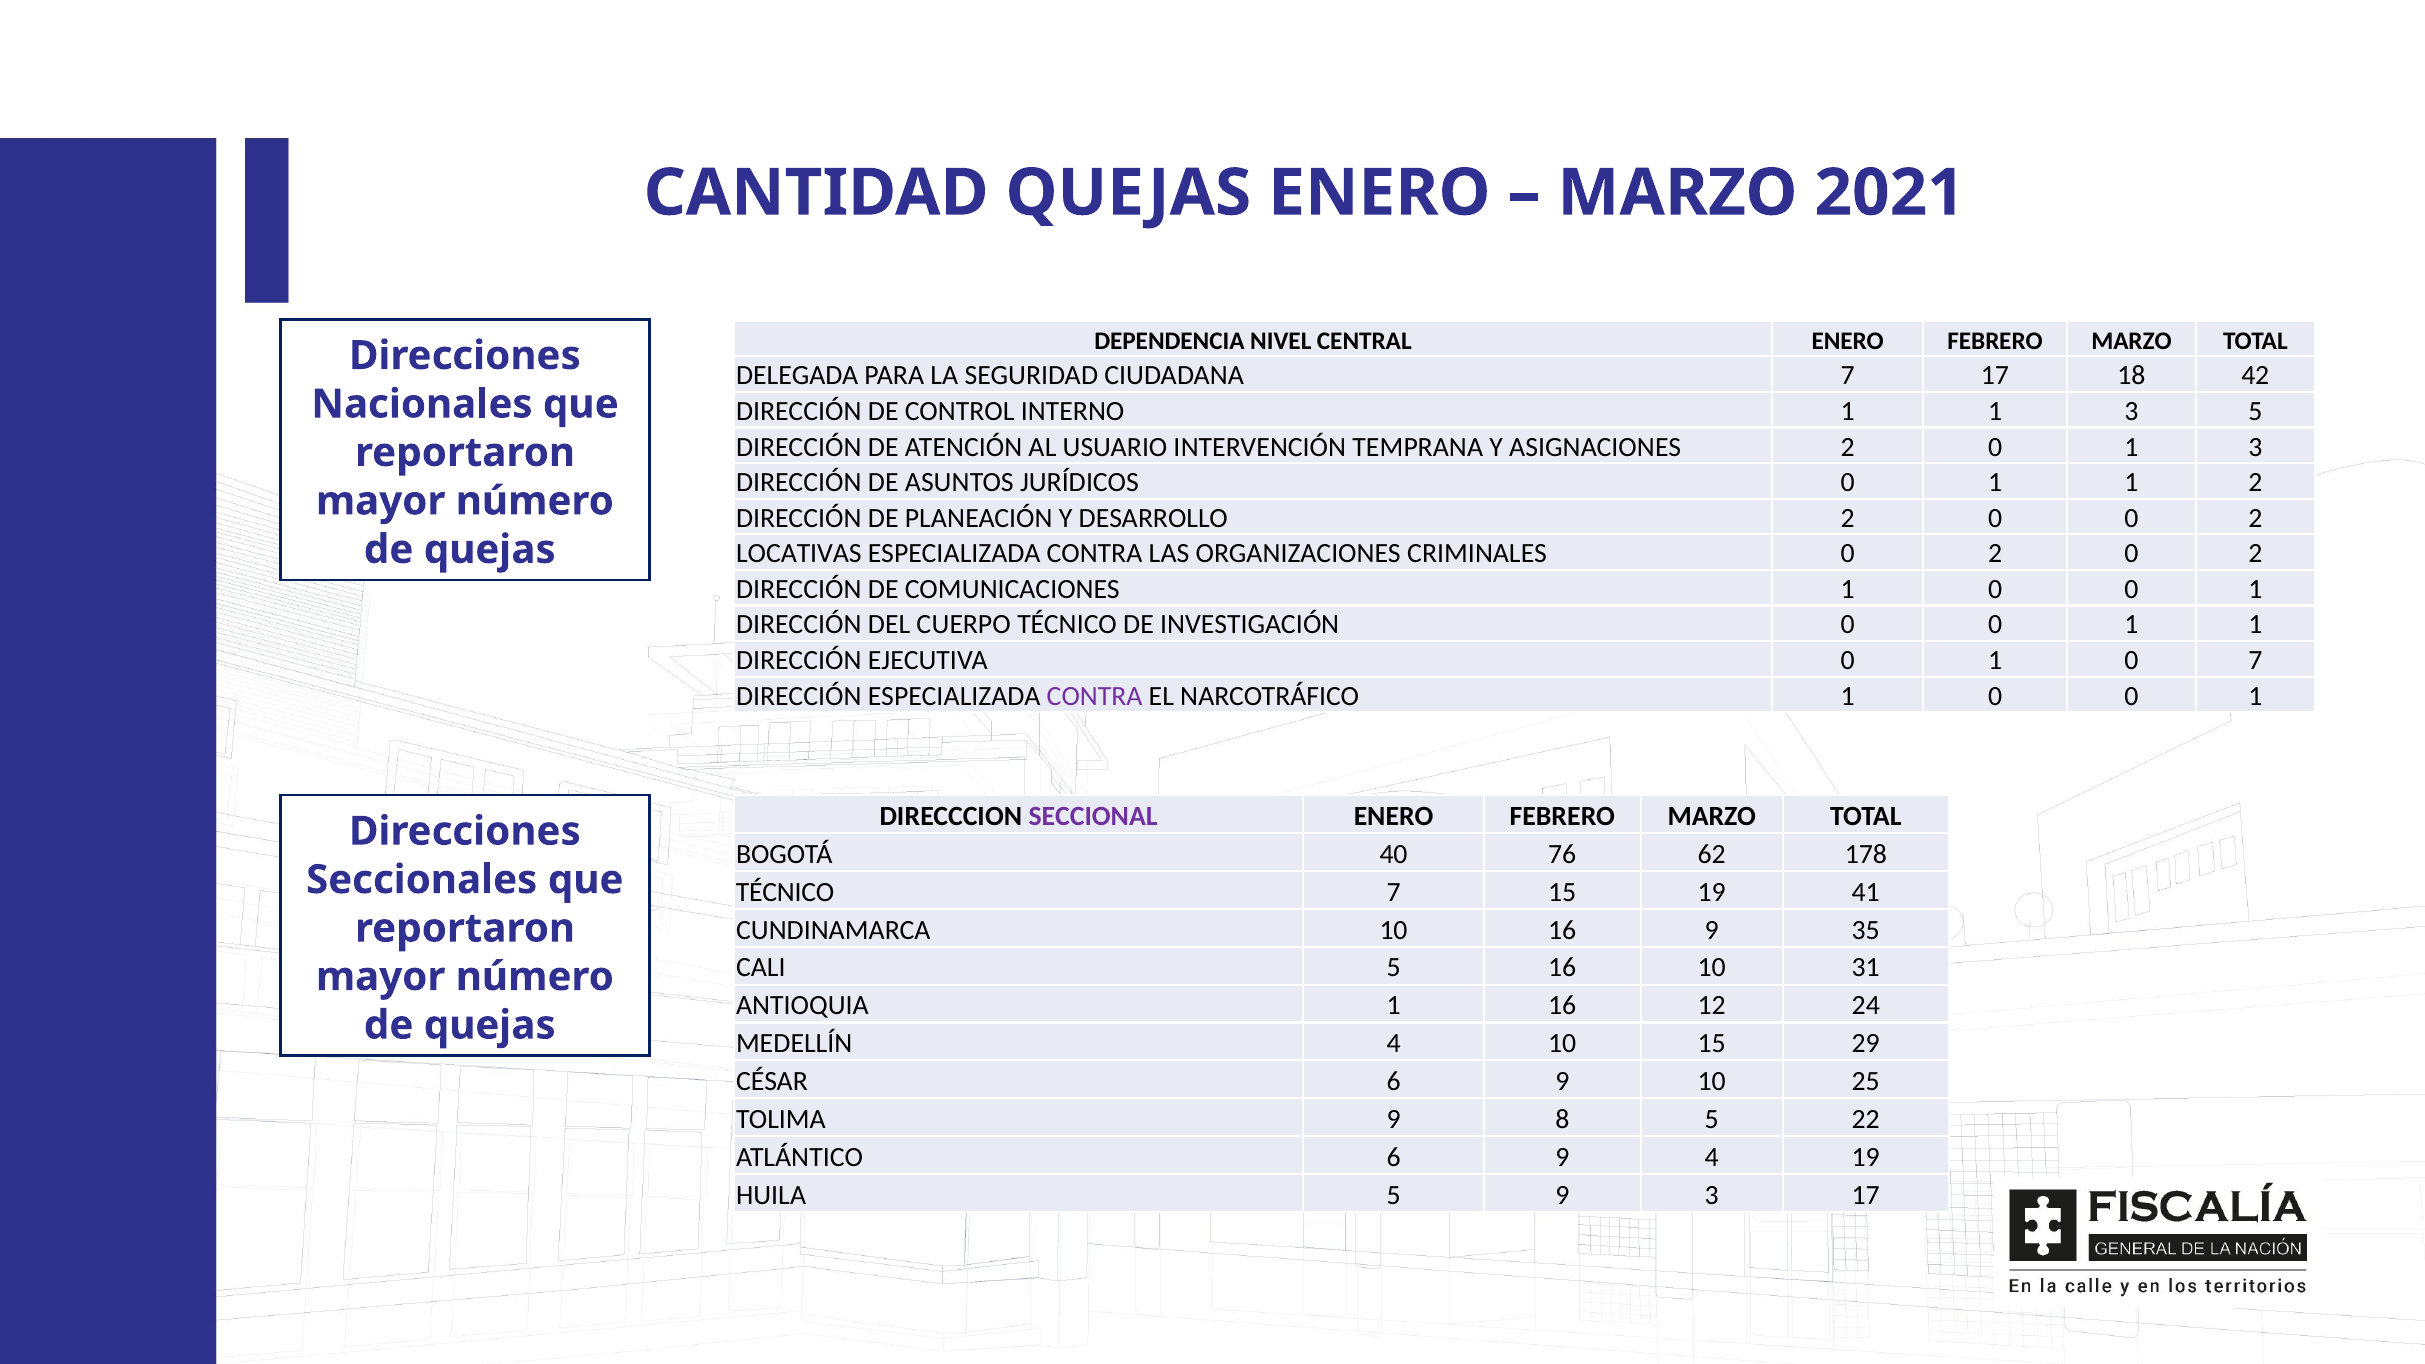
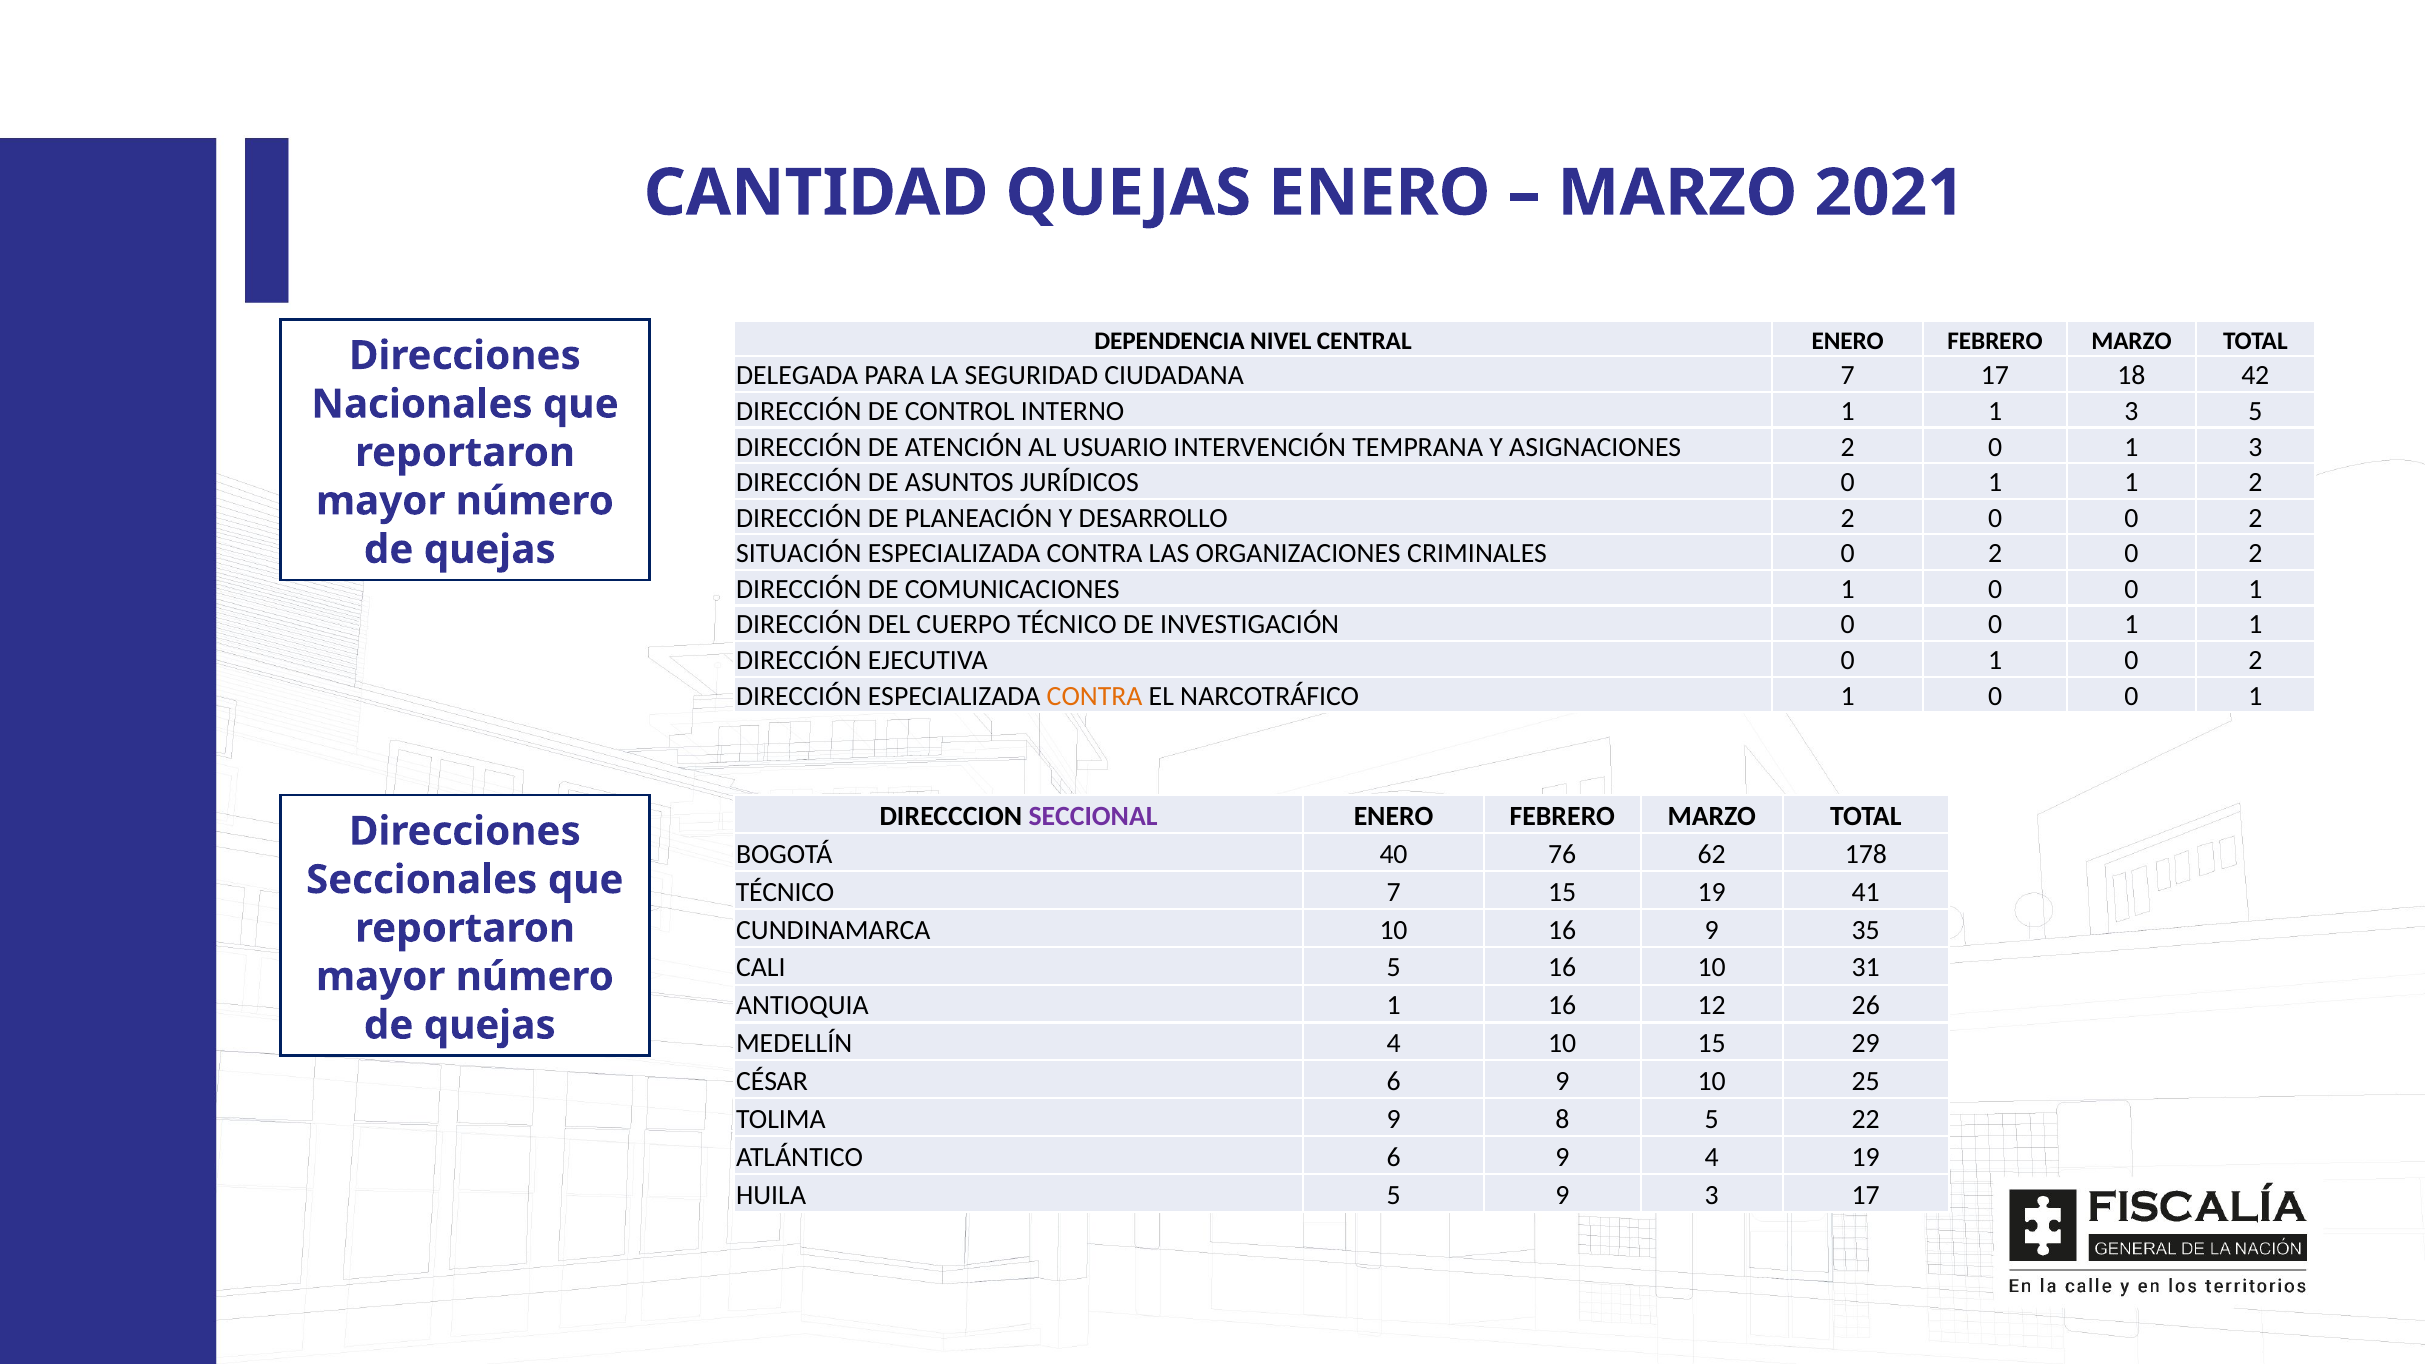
LOCATIVAS: LOCATIVAS -> SITUACIÓN
1 0 7: 7 -> 2
CONTRA at (1095, 696) colour: purple -> orange
24: 24 -> 26
